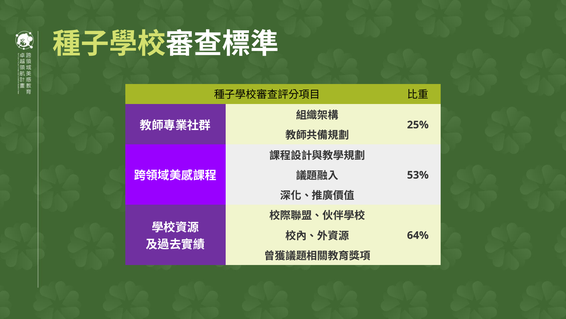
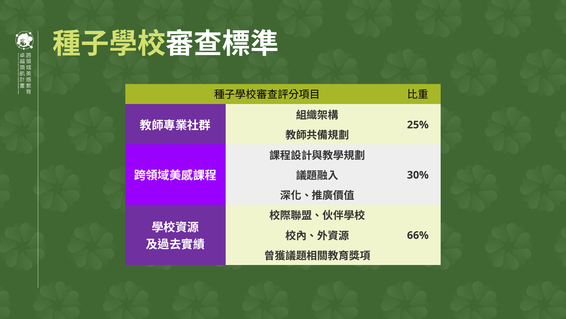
53%: 53% -> 30%
64%: 64% -> 66%
